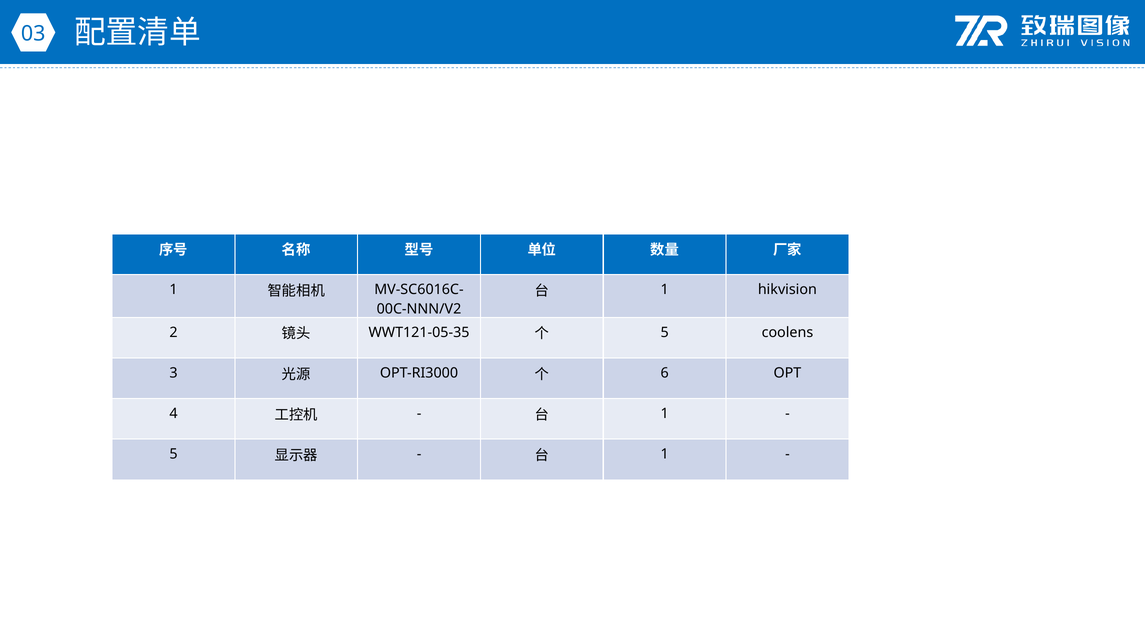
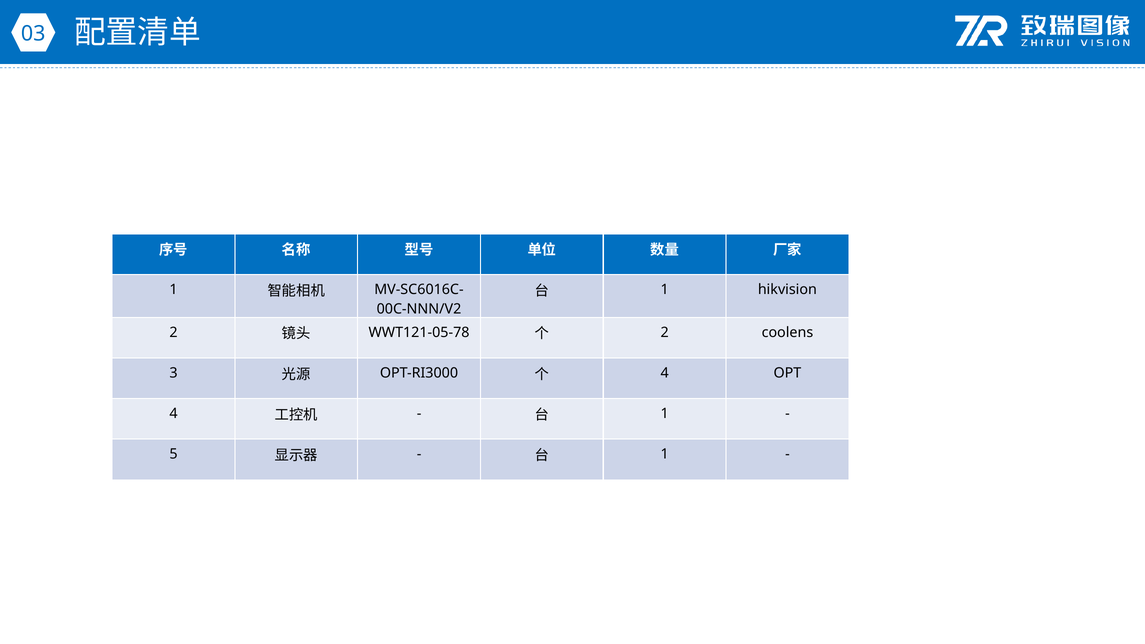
WWT121-05-35: WWT121-05-35 -> WWT121-05-78
5 at (665, 333): 5 -> 2
6 at (665, 373): 6 -> 4
